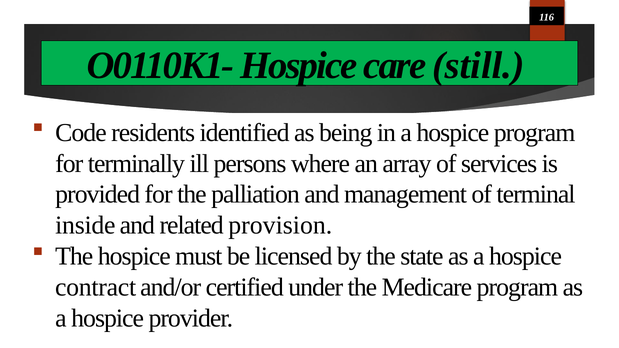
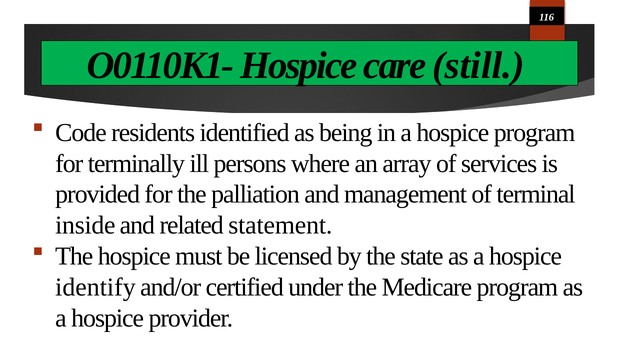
provision: provision -> statement
contract: contract -> identify
